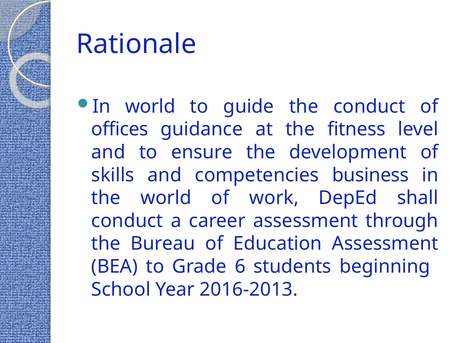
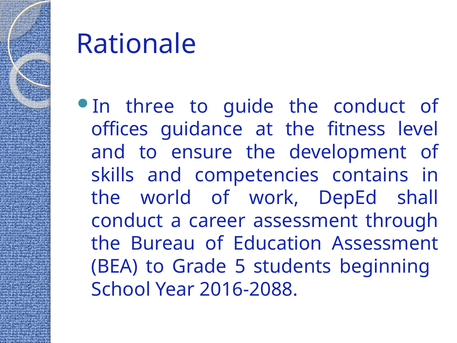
In world: world -> three
business: business -> contains
6: 6 -> 5
2016-2013: 2016-2013 -> 2016-2088
